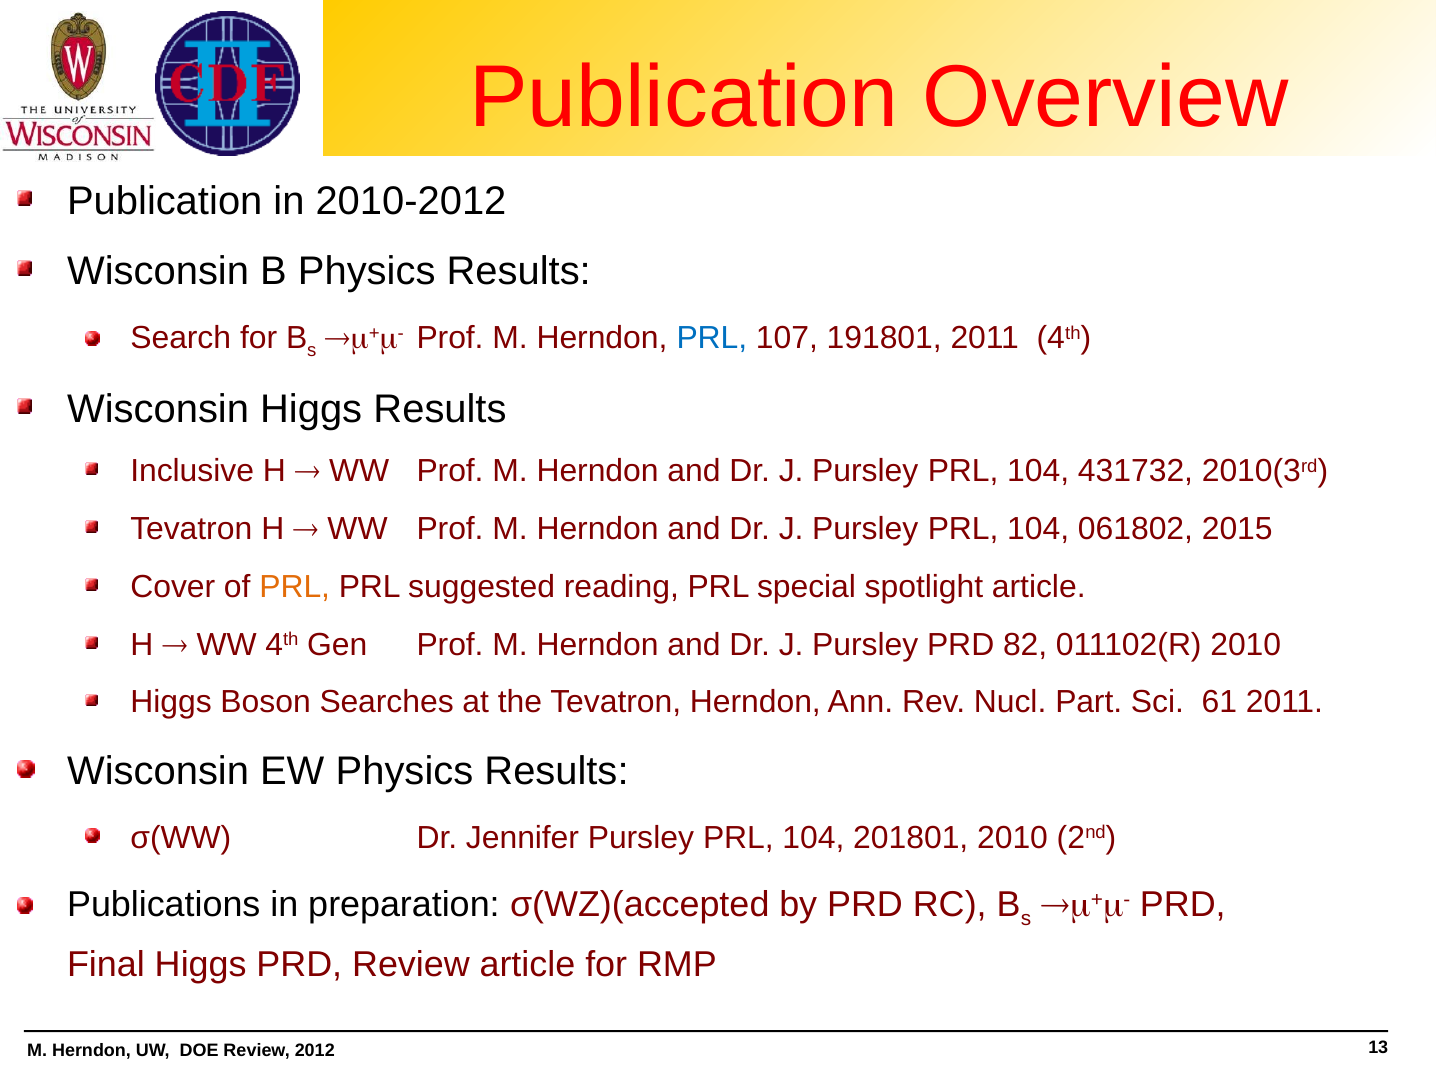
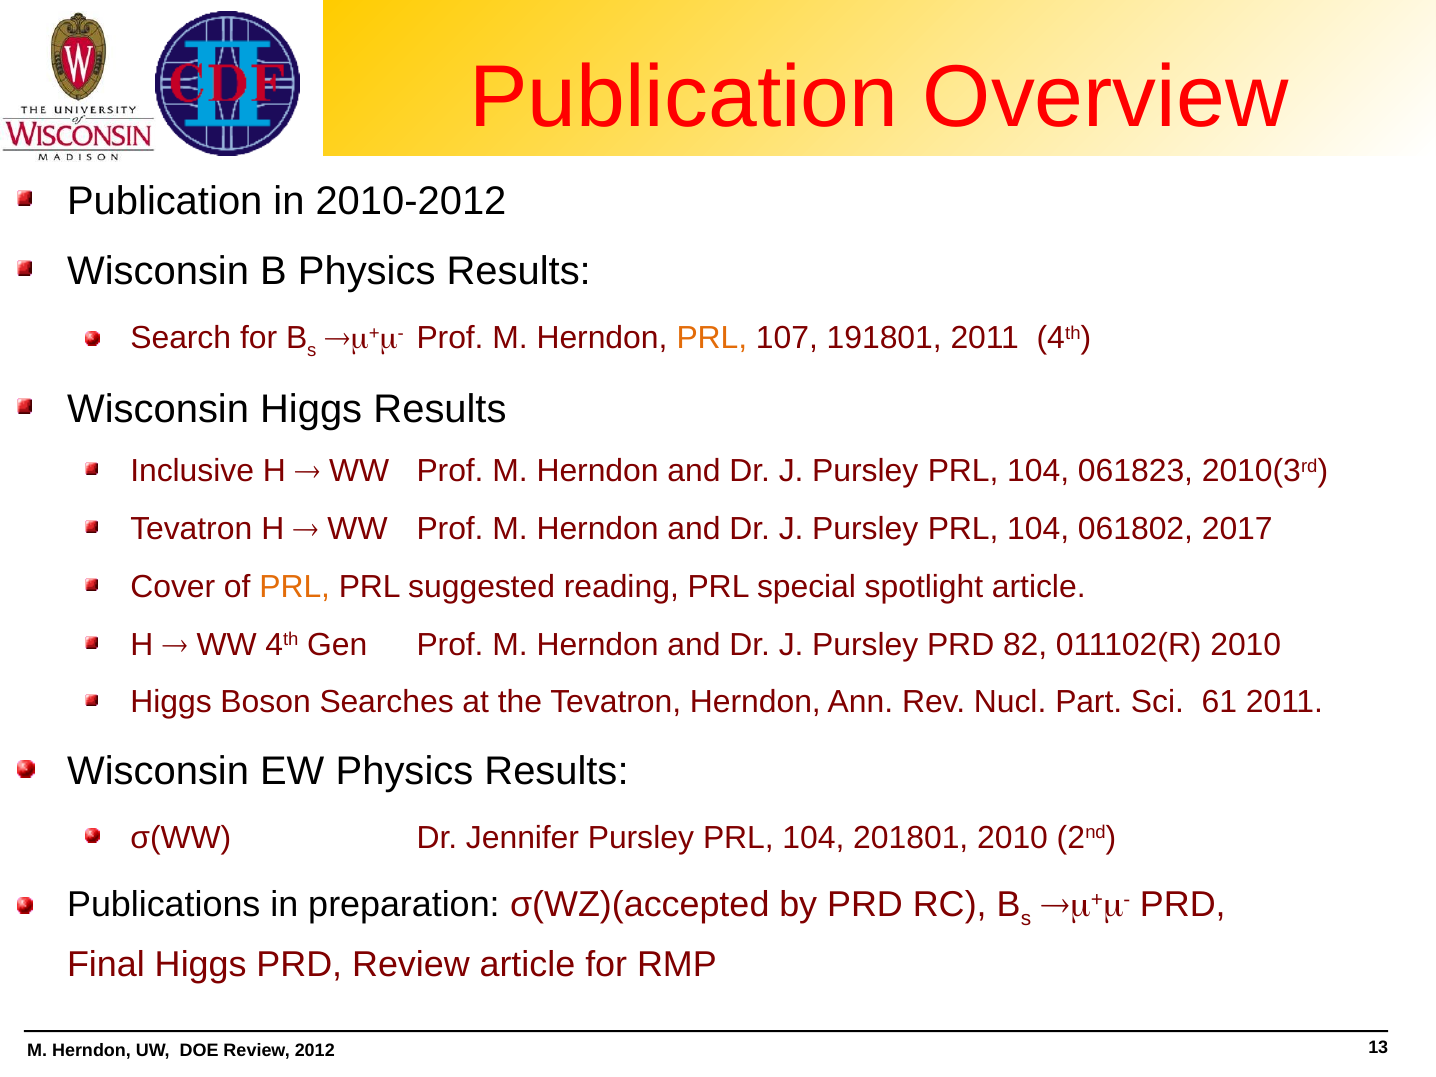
PRL at (712, 338) colour: blue -> orange
431732: 431732 -> 061823
2015: 2015 -> 2017
